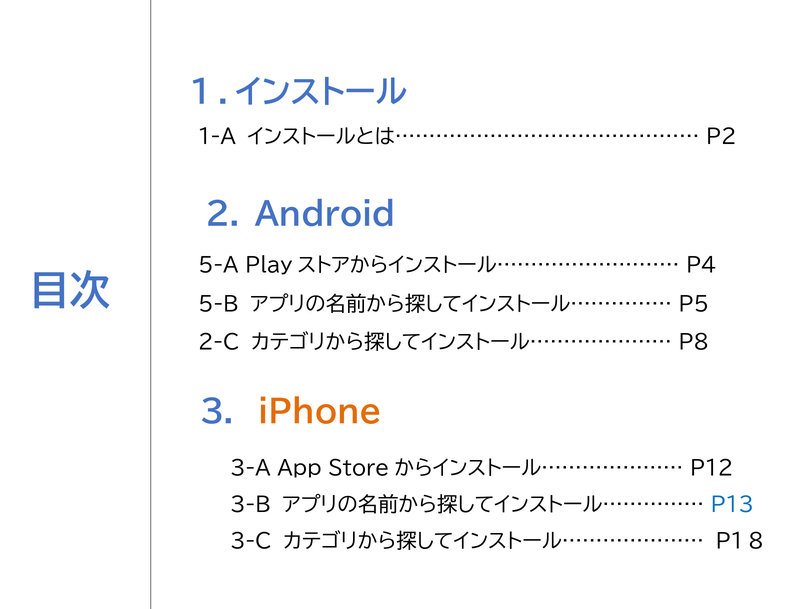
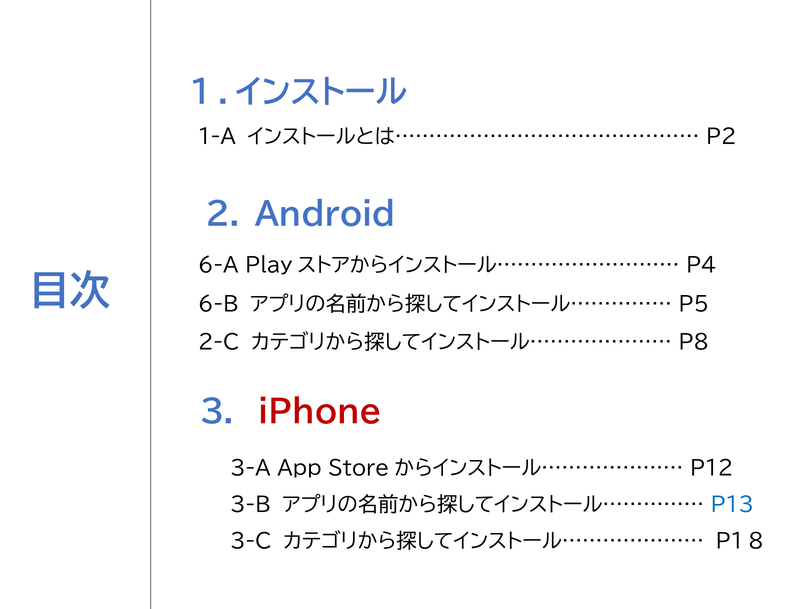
5-A: 5-A -> 6-A
5-B: 5-B -> 6-B
iPhone colour: orange -> red
